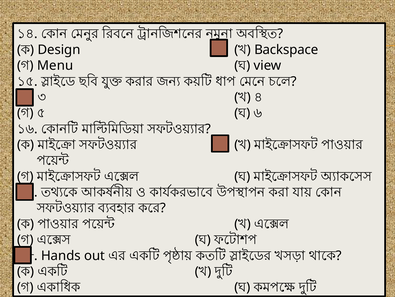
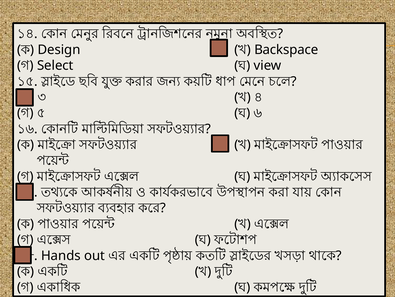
Menu: Menu -> Select
